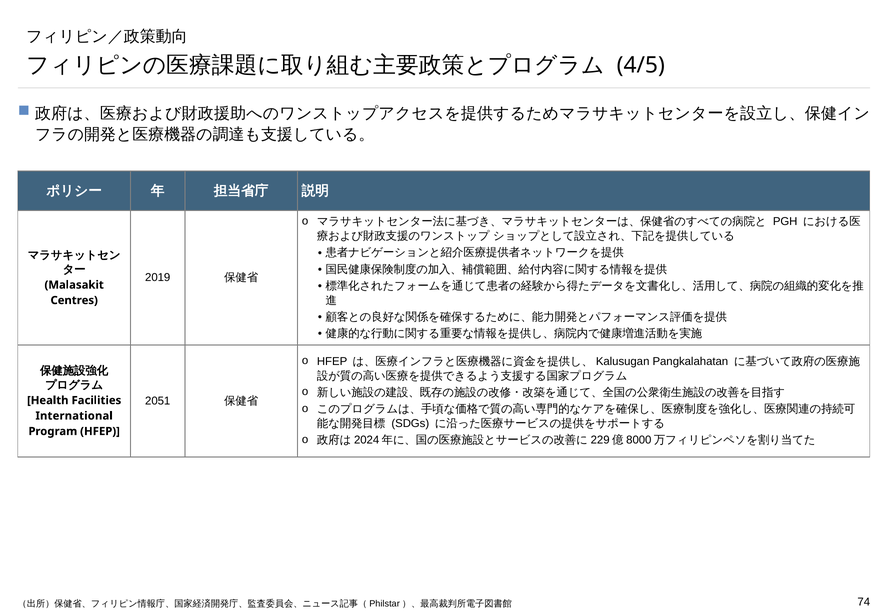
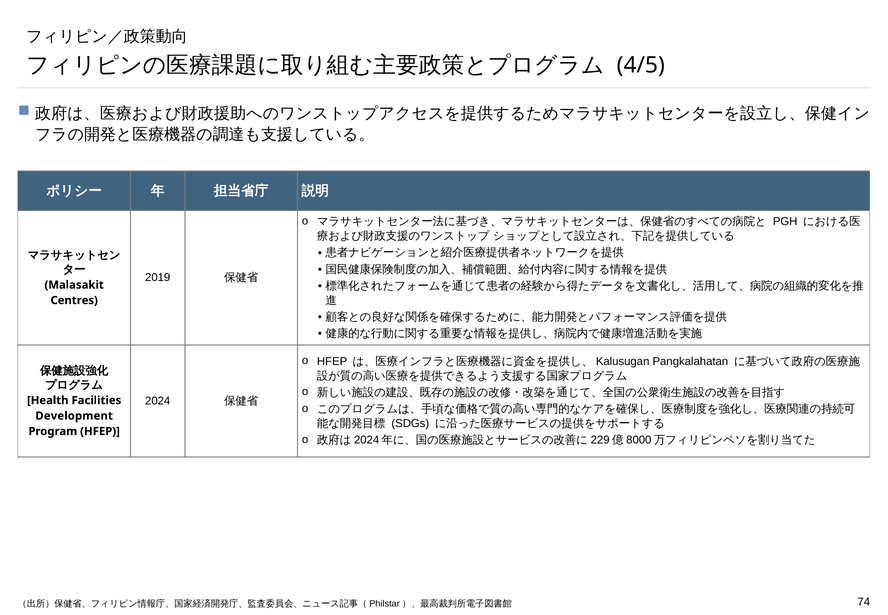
2051: 2051 -> 2024
International: International -> Development
